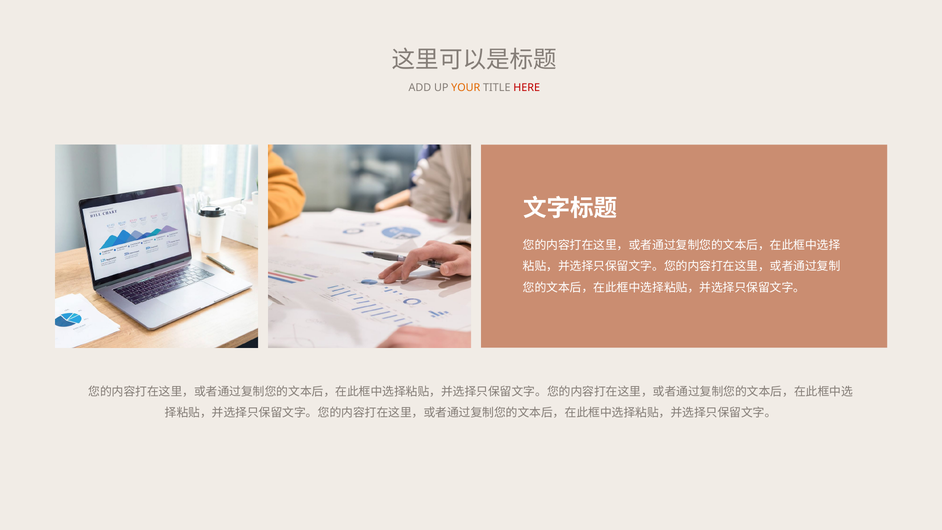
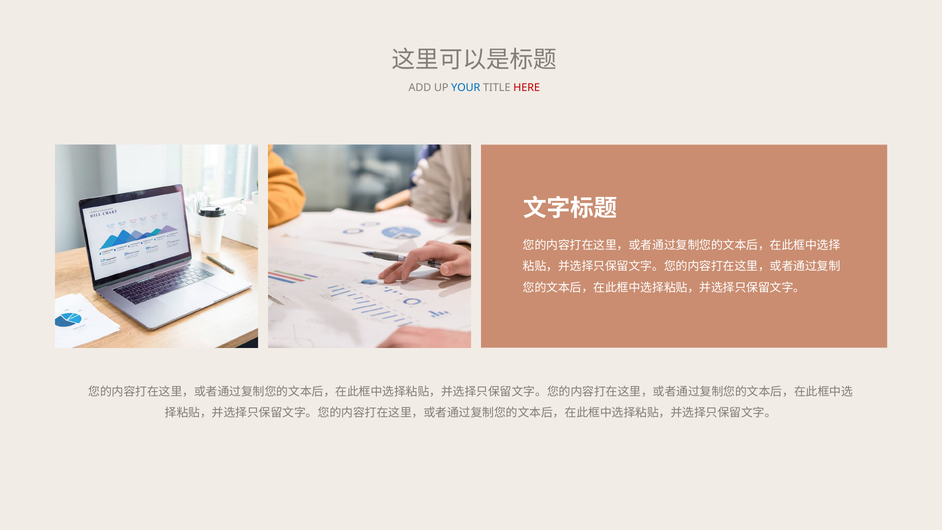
YOUR colour: orange -> blue
